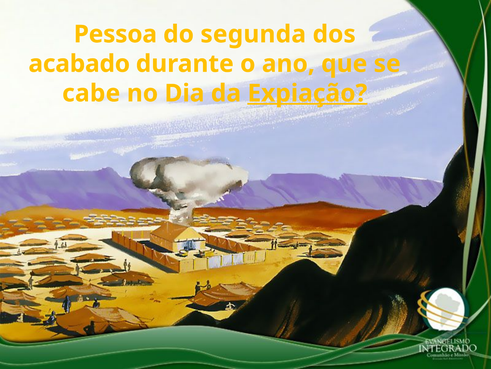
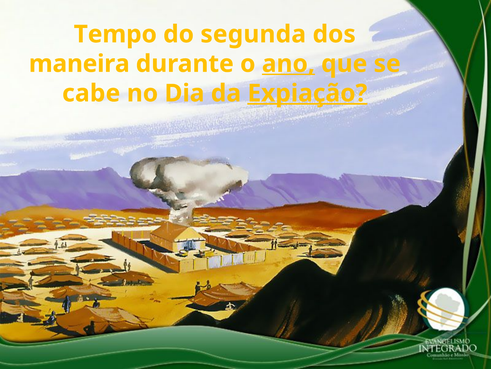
Pessoa: Pessoa -> Tempo
acabado: acabado -> maneira
ano underline: none -> present
